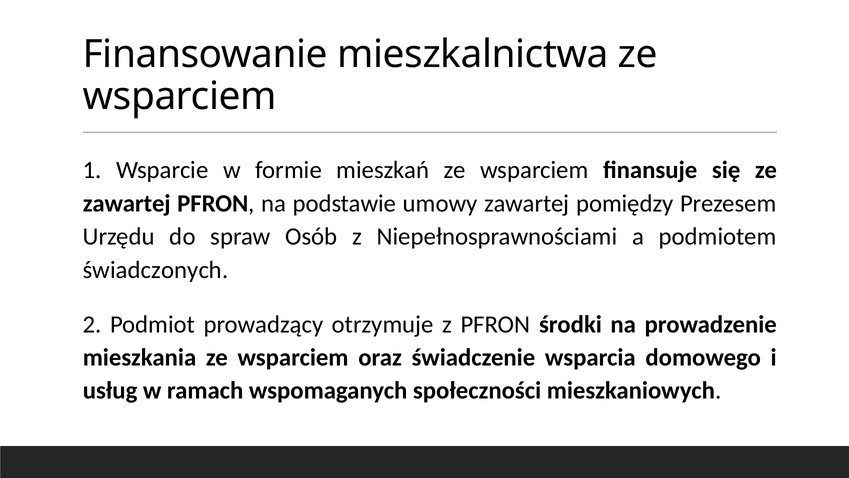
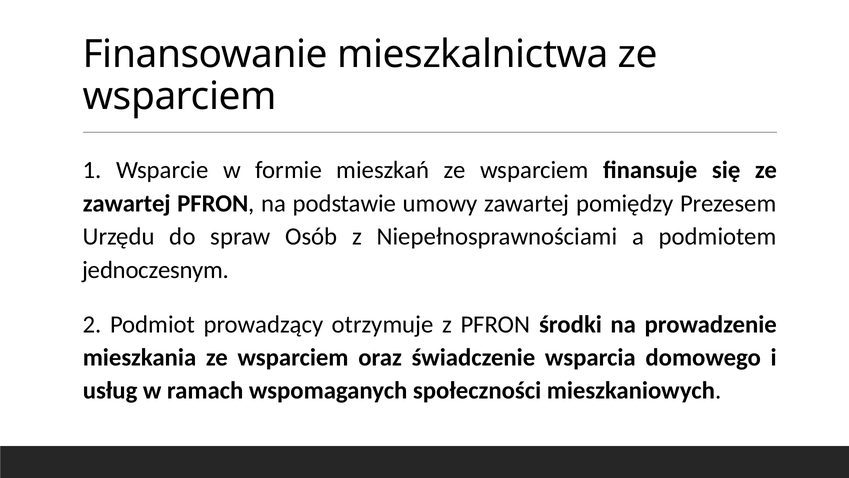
świadczonych: świadczonych -> jednoczesnym
